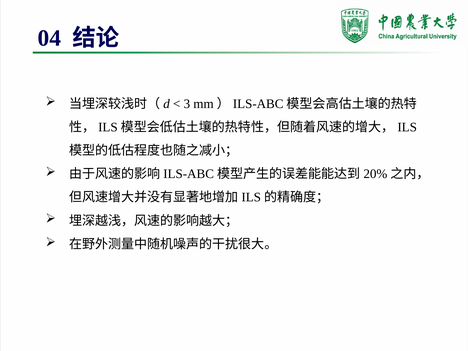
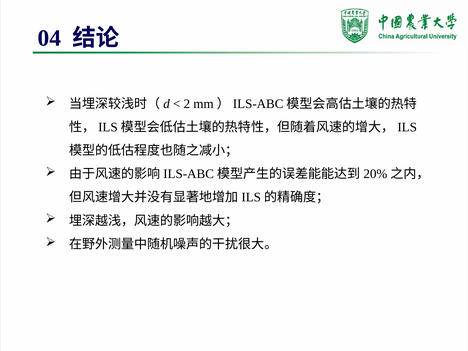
3: 3 -> 2
